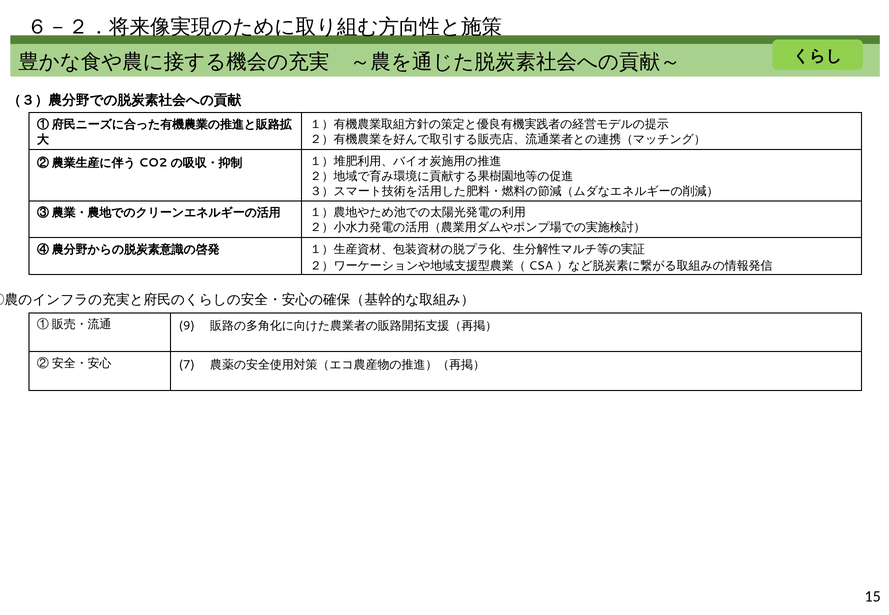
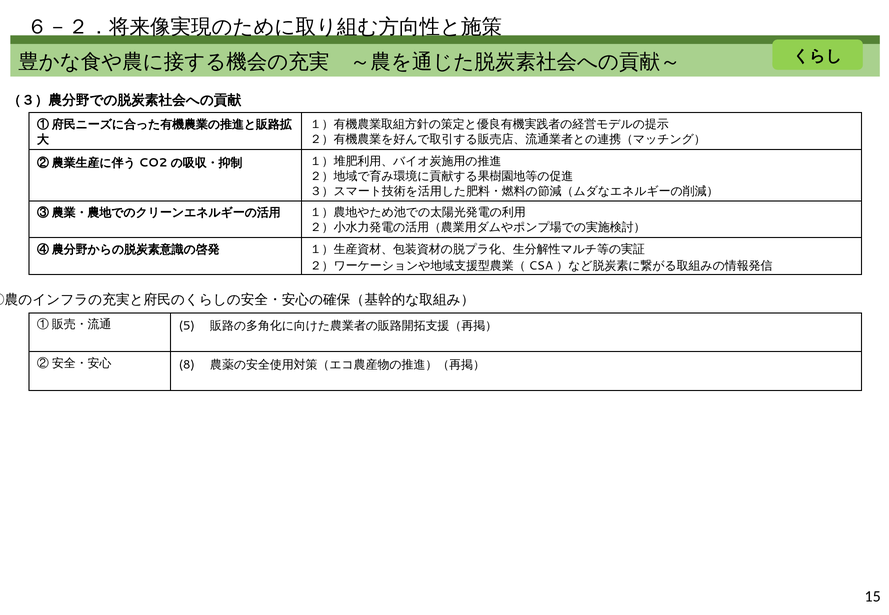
9: 9 -> 5
7: 7 -> 8
